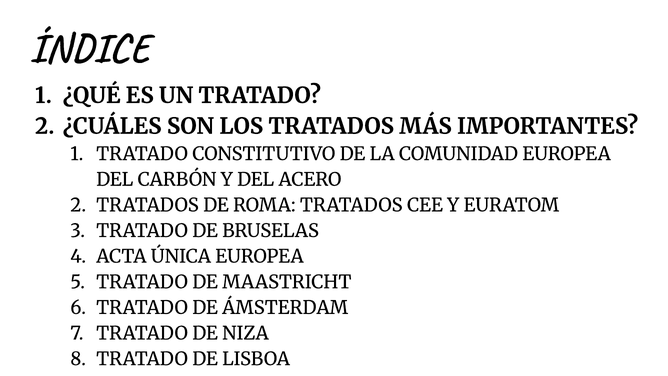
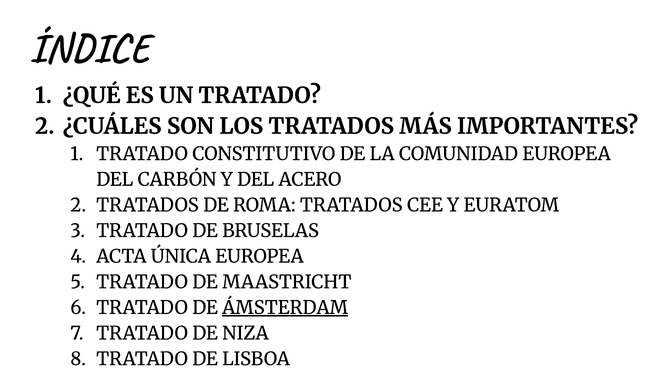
ÁMSTERDAM underline: none -> present
